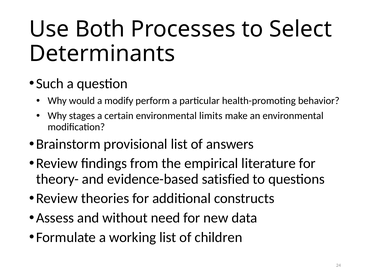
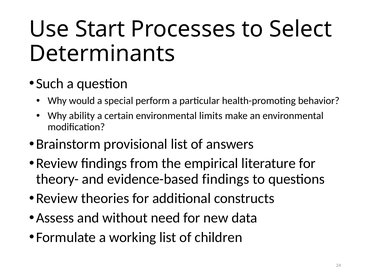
Both: Both -> Start
modify: modify -> special
stages: stages -> ability
evidence-based satisfied: satisfied -> findings
